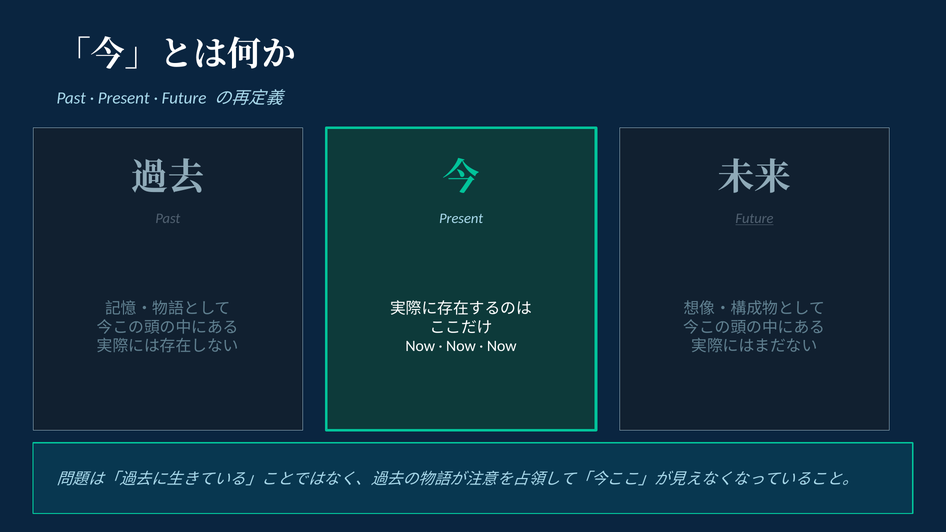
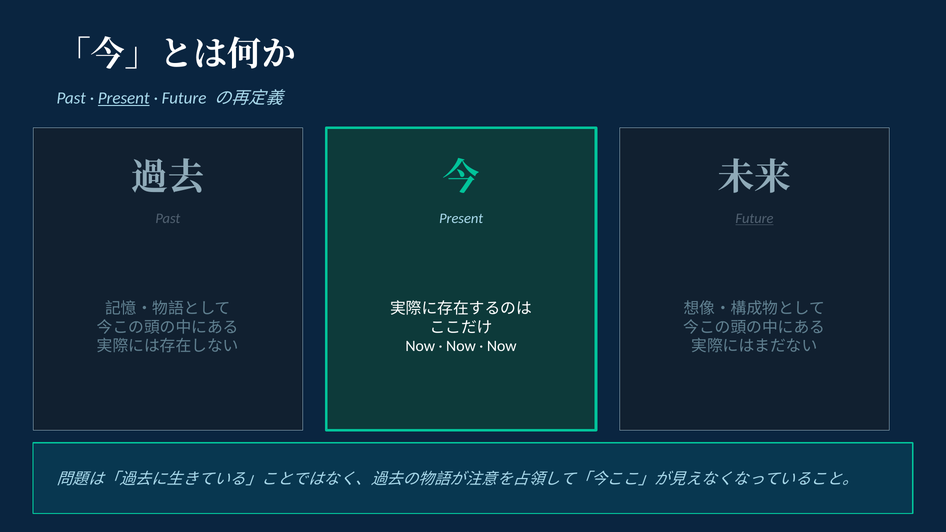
Present at (124, 98) underline: none -> present
